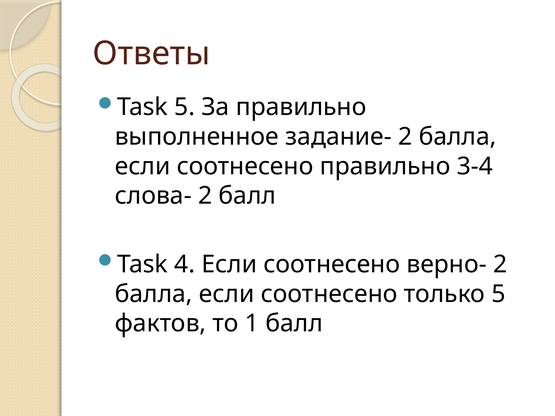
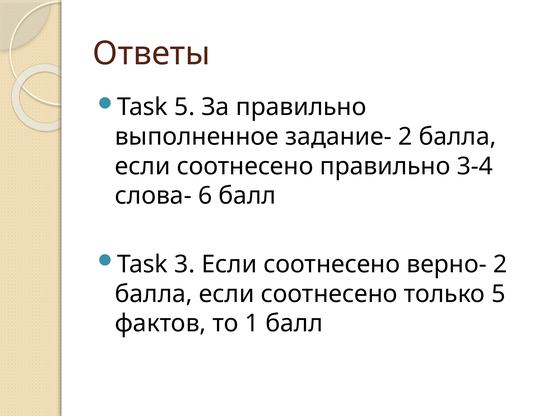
слова- 2: 2 -> 6
4: 4 -> 3
